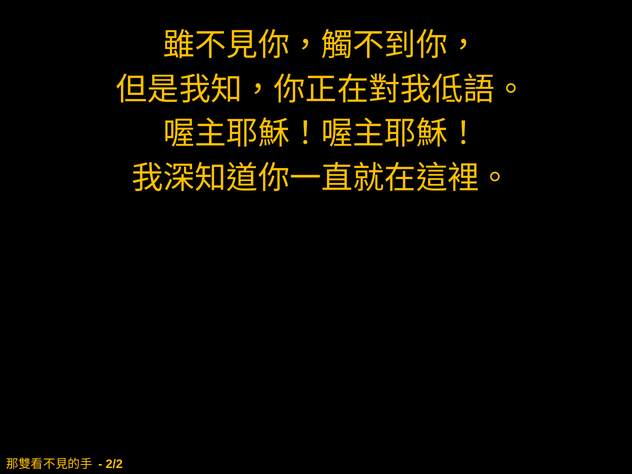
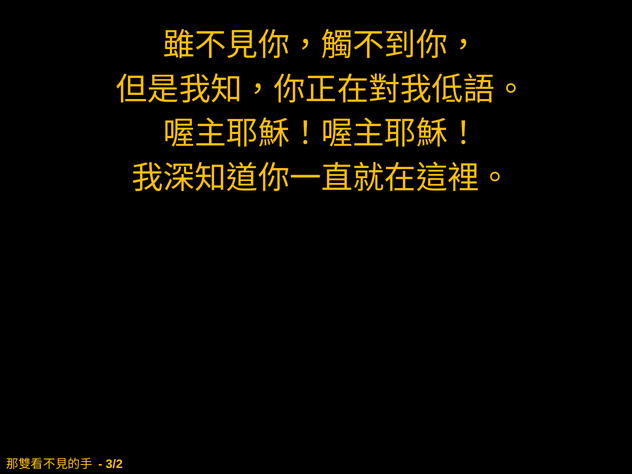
2/2: 2/2 -> 3/2
